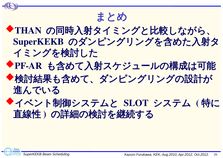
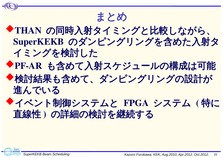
SLOT: SLOT -> FPGA
